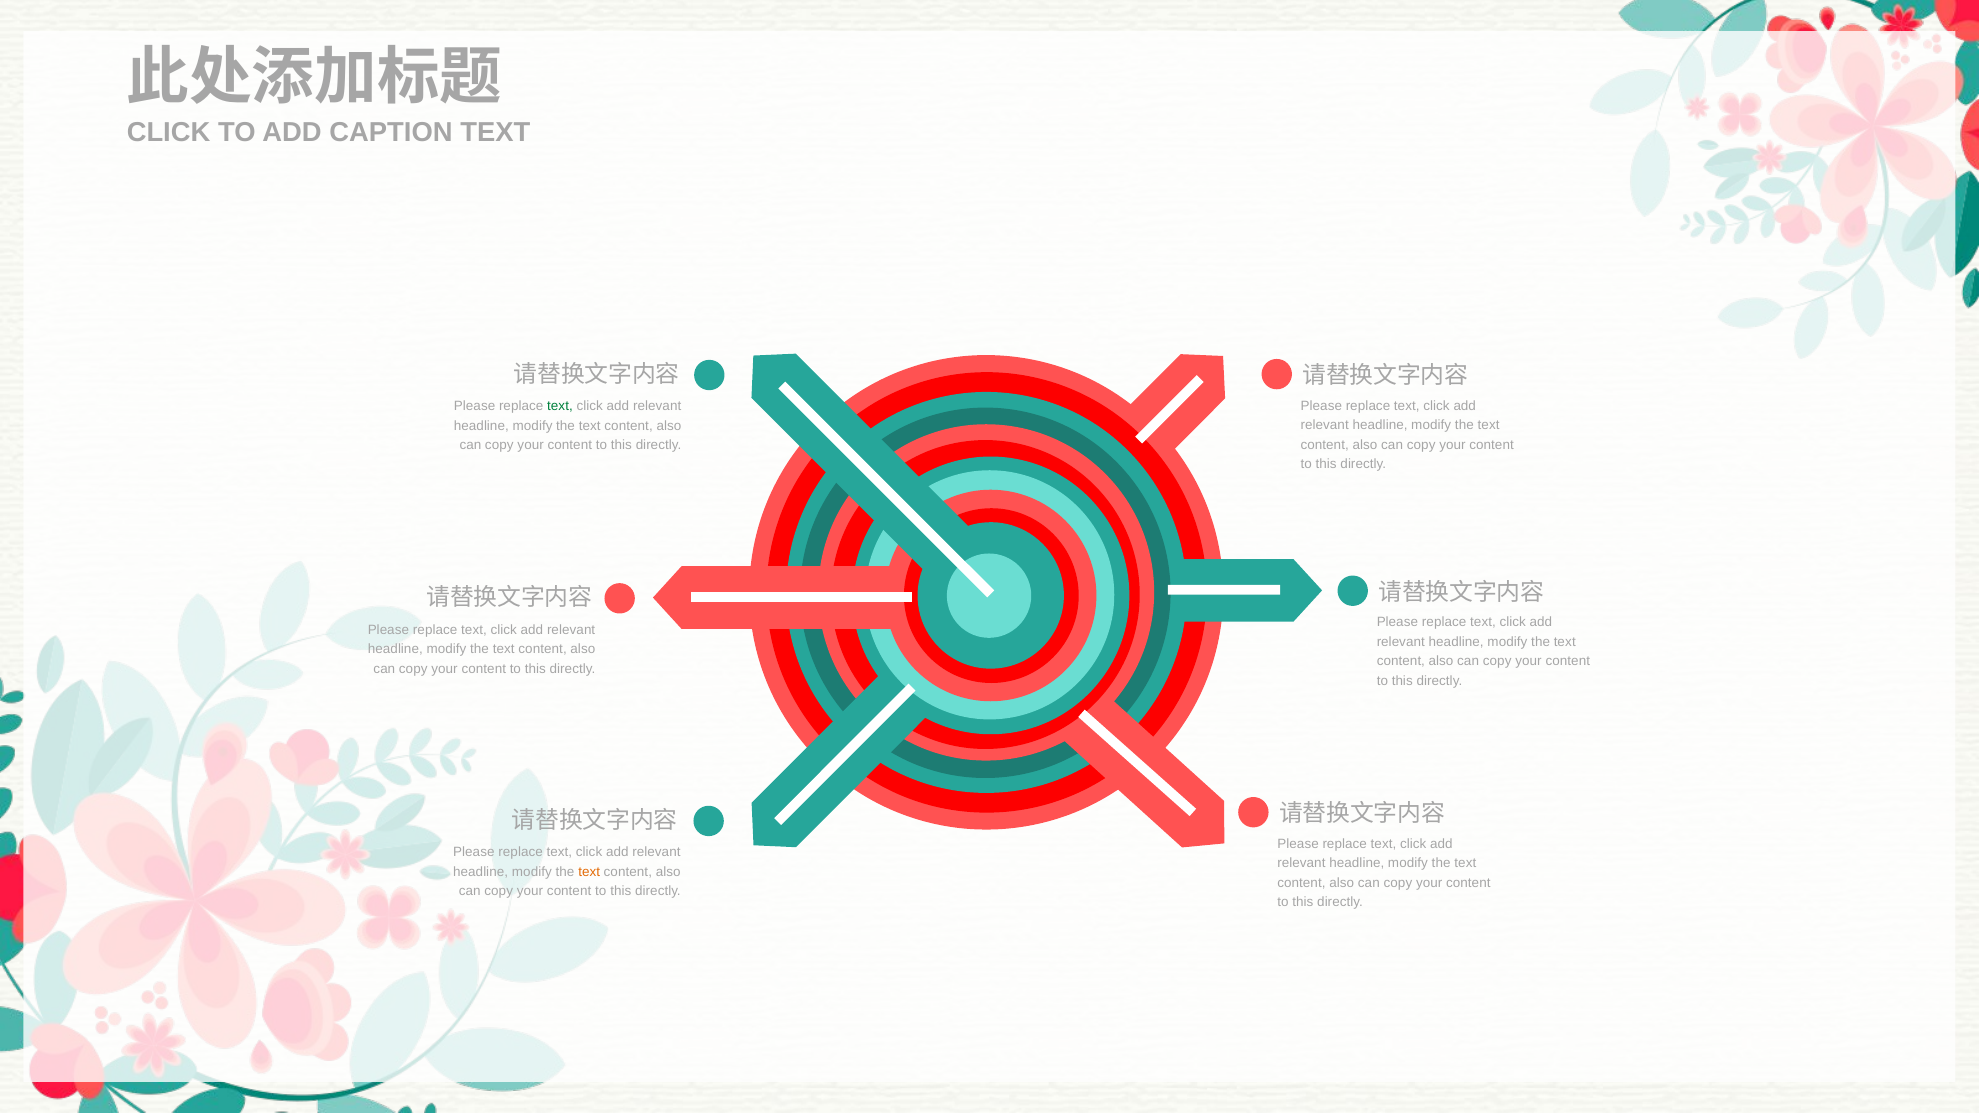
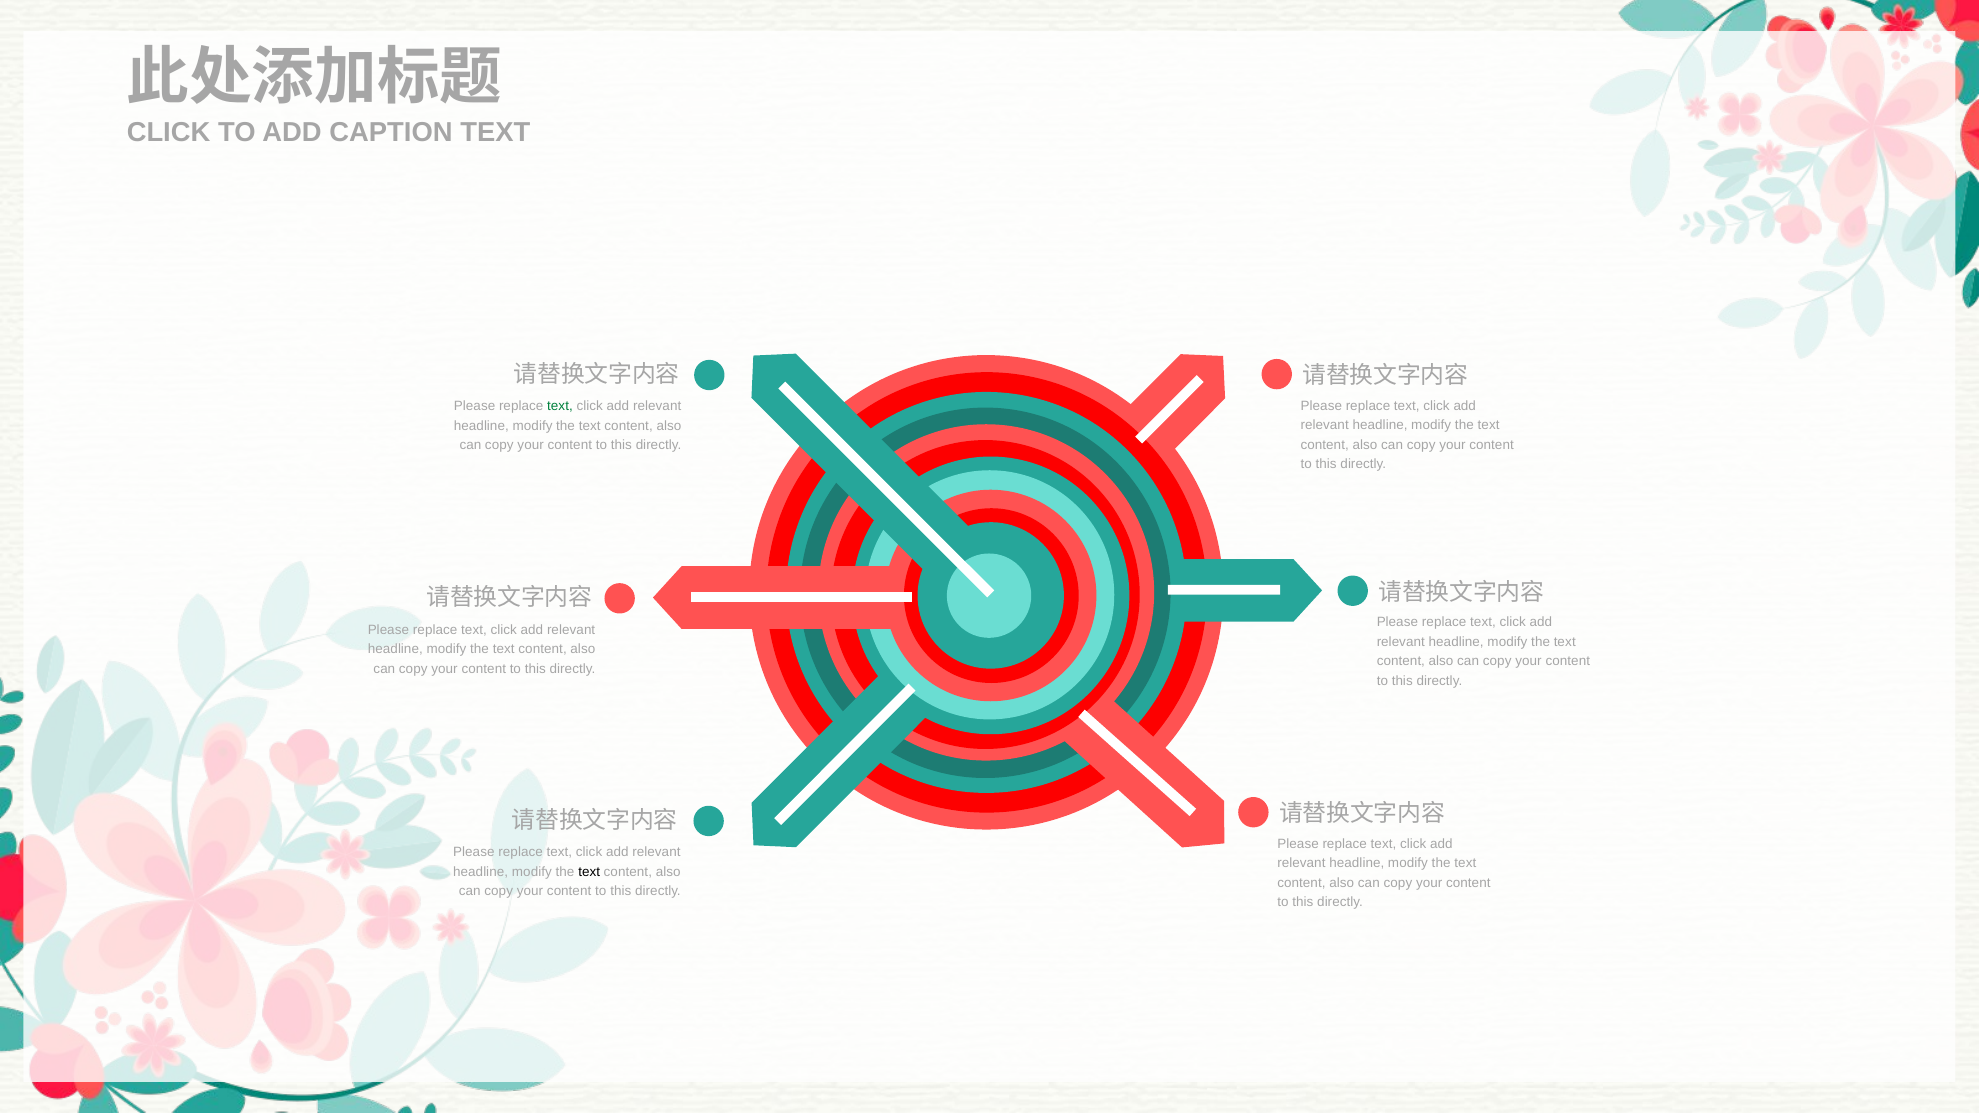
text at (589, 872) colour: orange -> black
